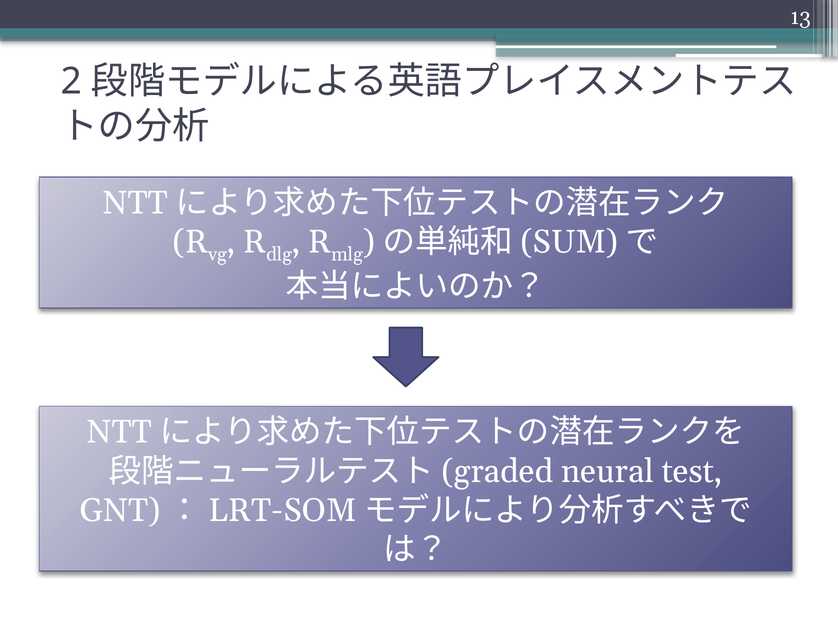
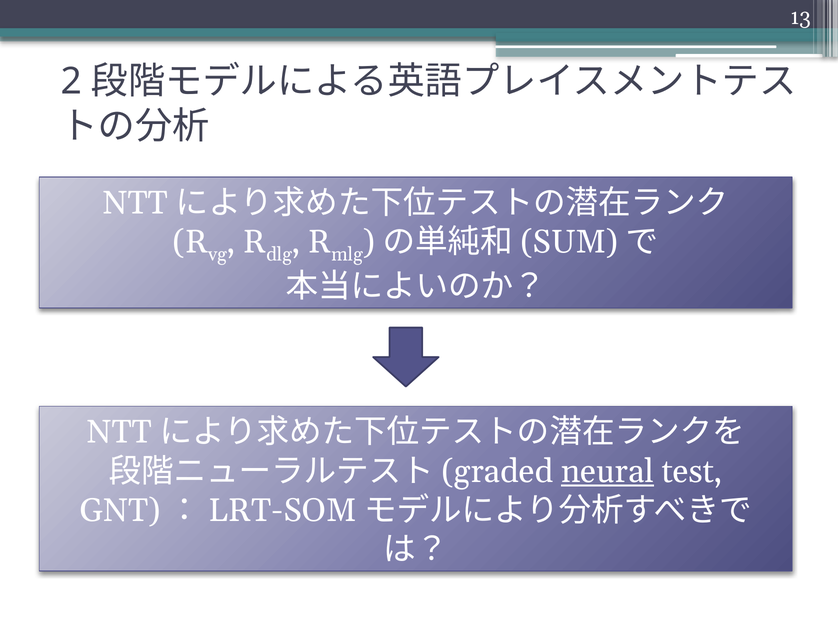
neural underline: none -> present
